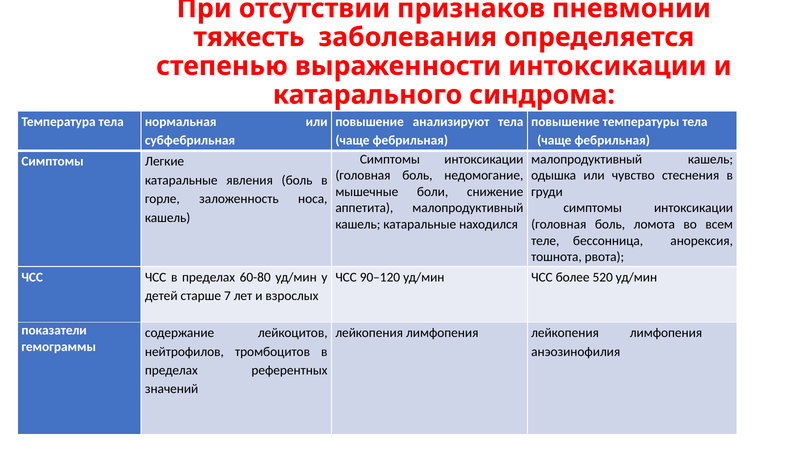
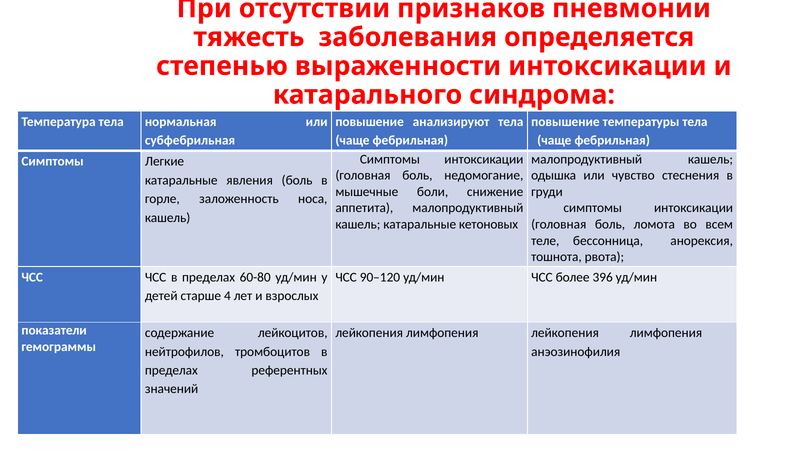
находился: находился -> кетоновых
520: 520 -> 396
7: 7 -> 4
